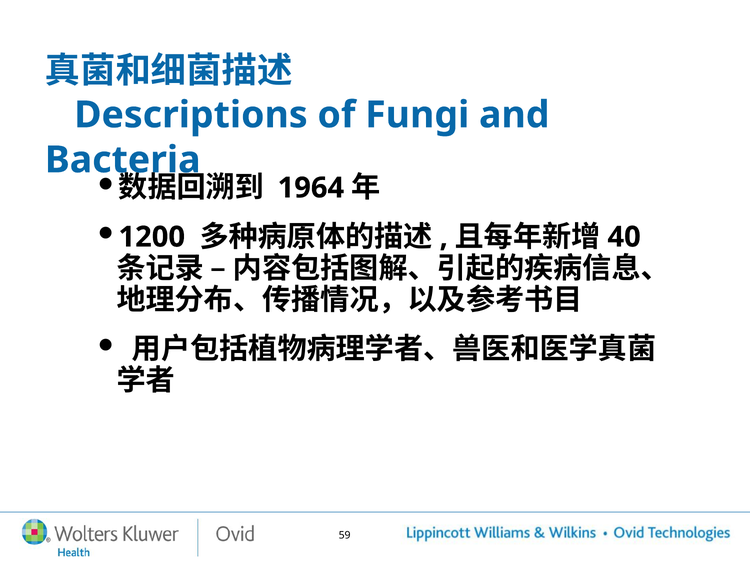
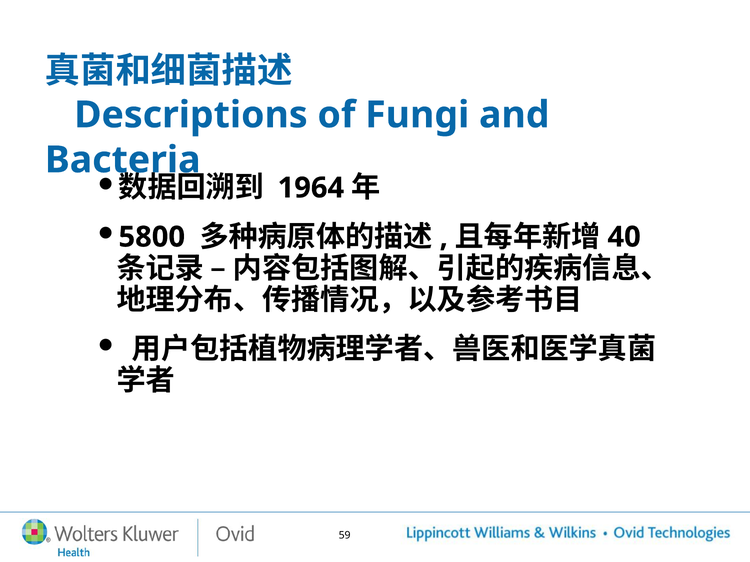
1200: 1200 -> 5800
